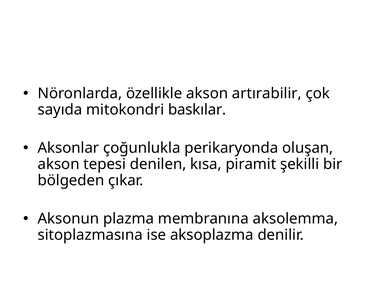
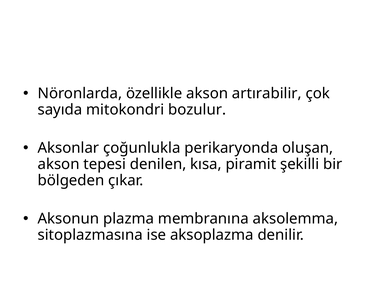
baskılar: baskılar -> bozulur
